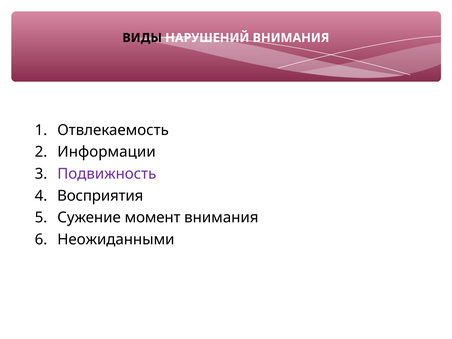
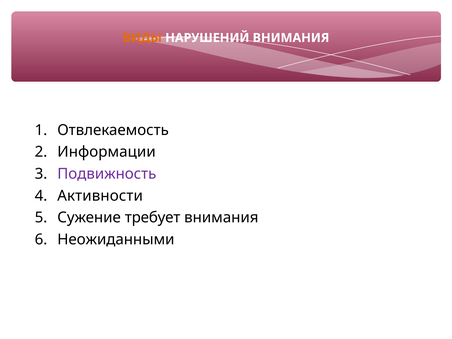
ВИДЫ colour: black -> orange
Восприятия: Восприятия -> Активности
момент: момент -> требует
